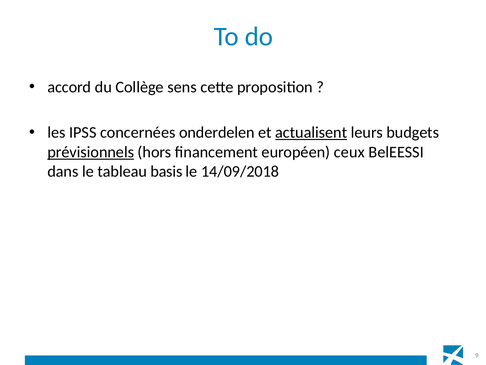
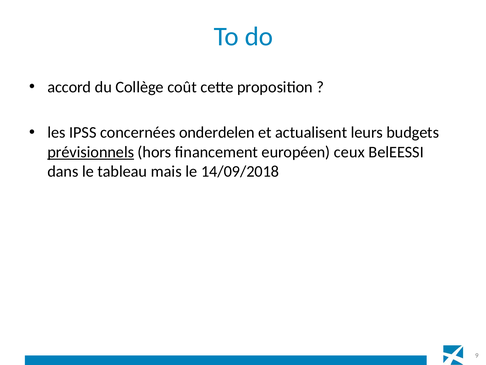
sens: sens -> coût
actualisent underline: present -> none
basis: basis -> mais
